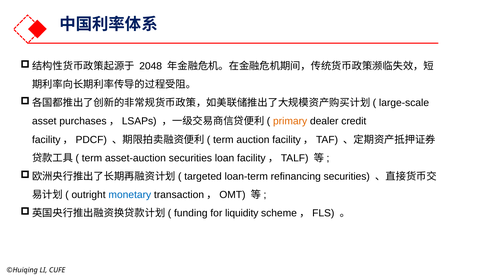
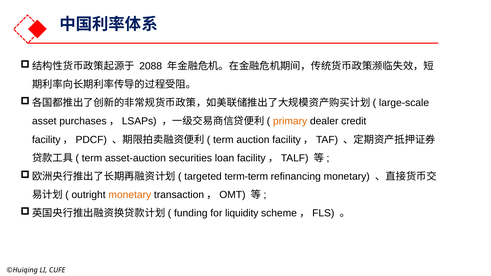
2048: 2048 -> 2088
loan-term: loan-term -> term-term
refinancing securities: securities -> monetary
monetary at (130, 195) colour: blue -> orange
